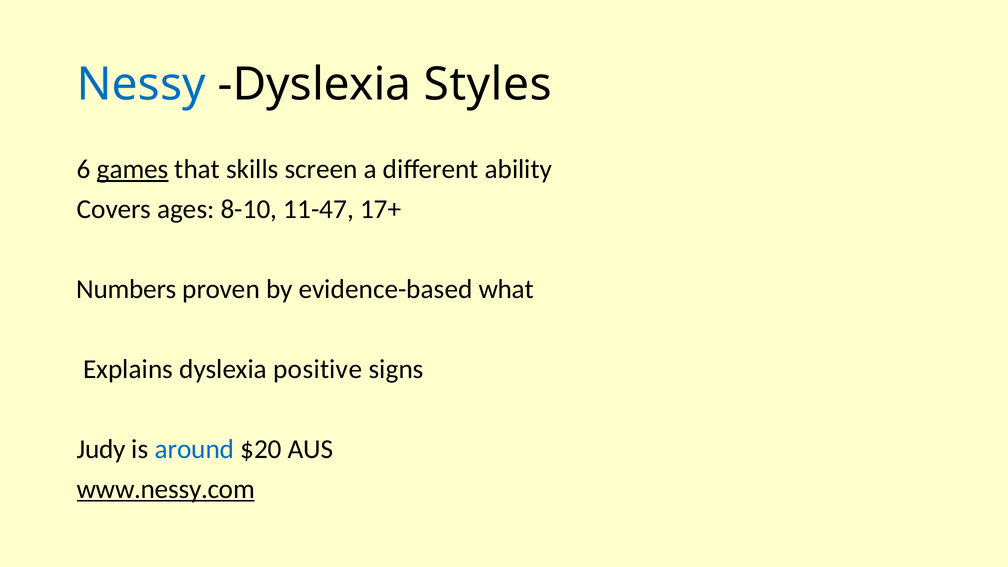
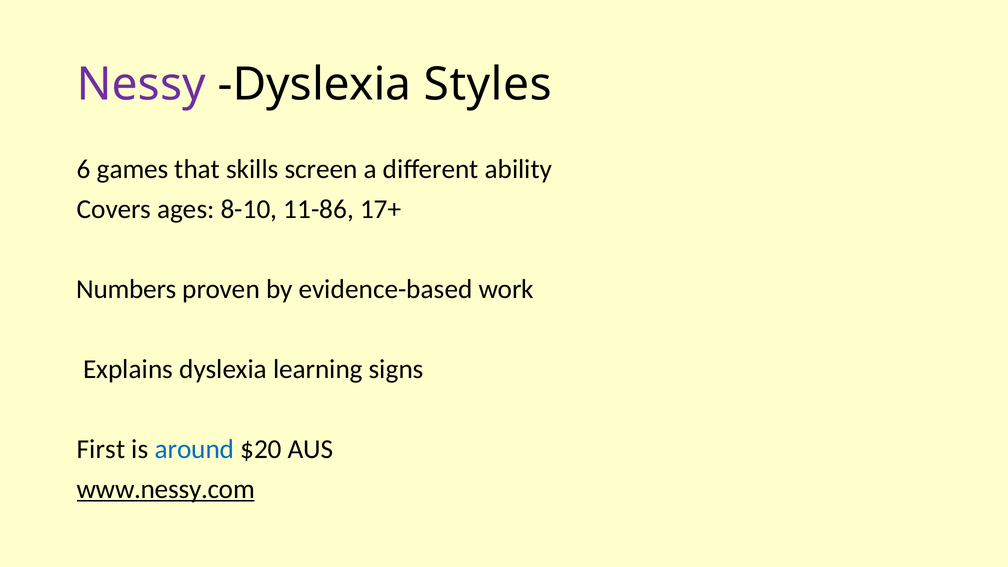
Nessy colour: blue -> purple
games underline: present -> none
11-47: 11-47 -> 11-86
what: what -> work
positive: positive -> learning
Judy: Judy -> First
